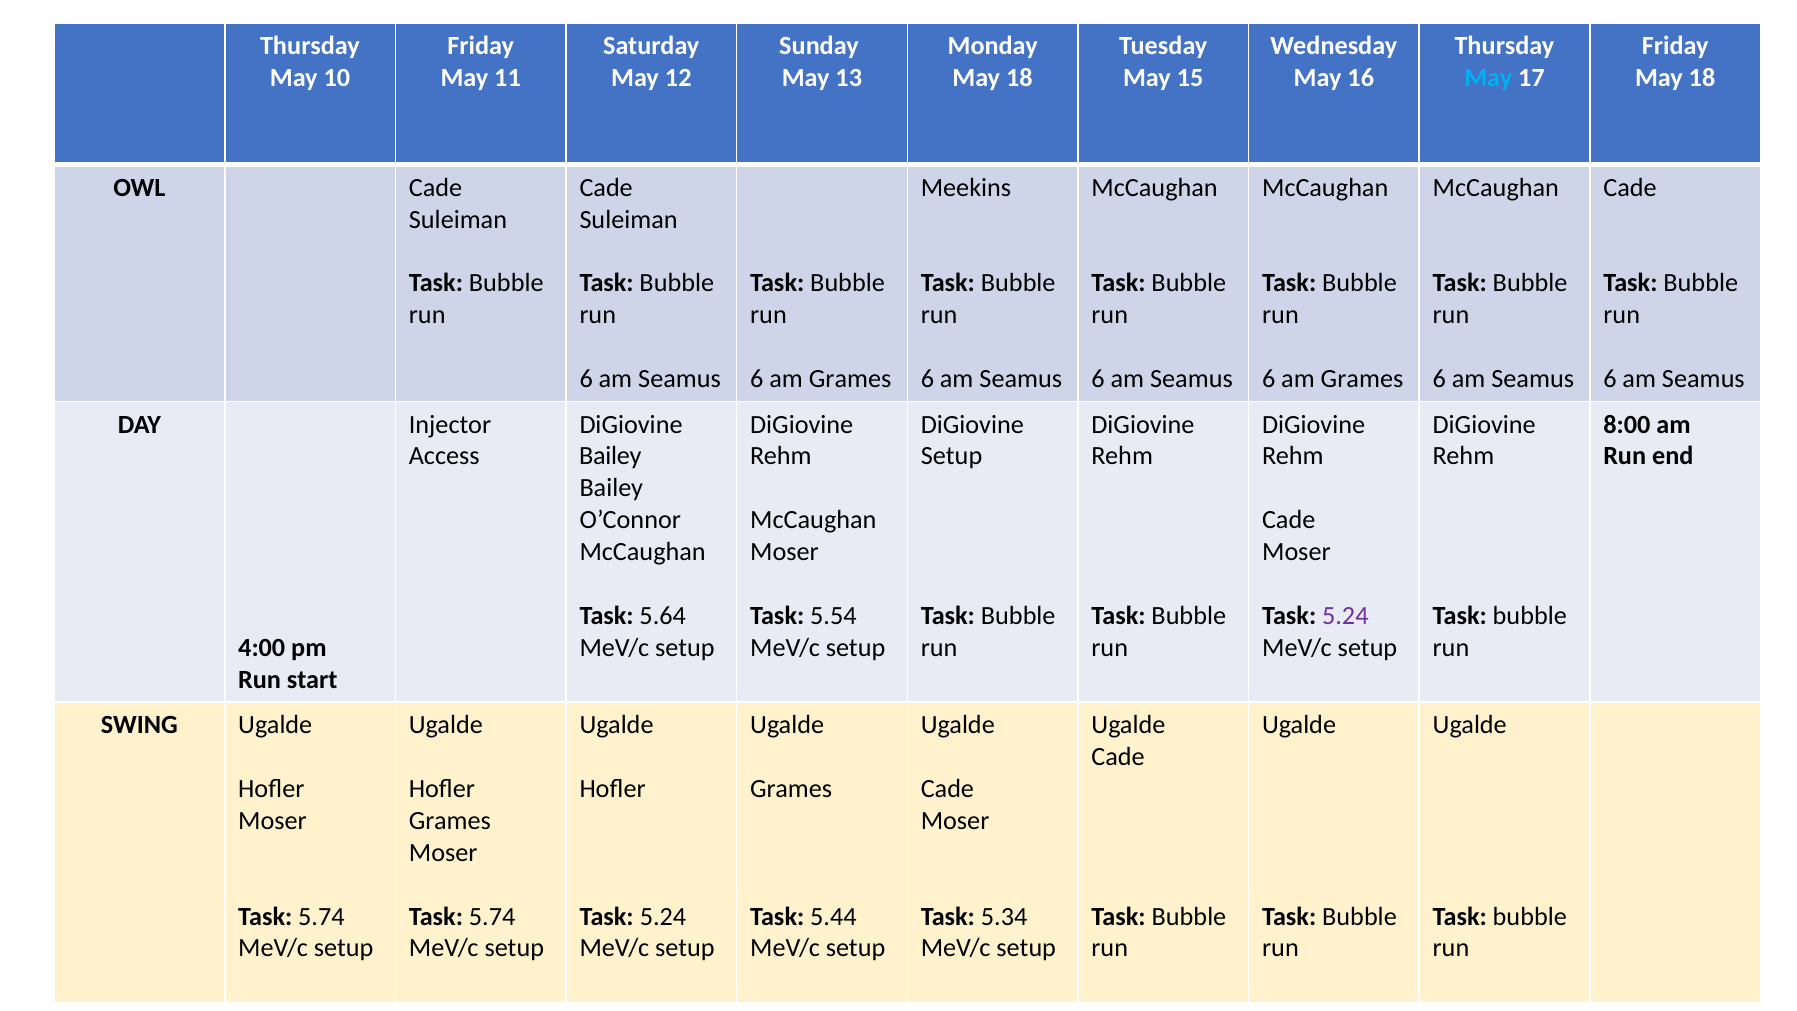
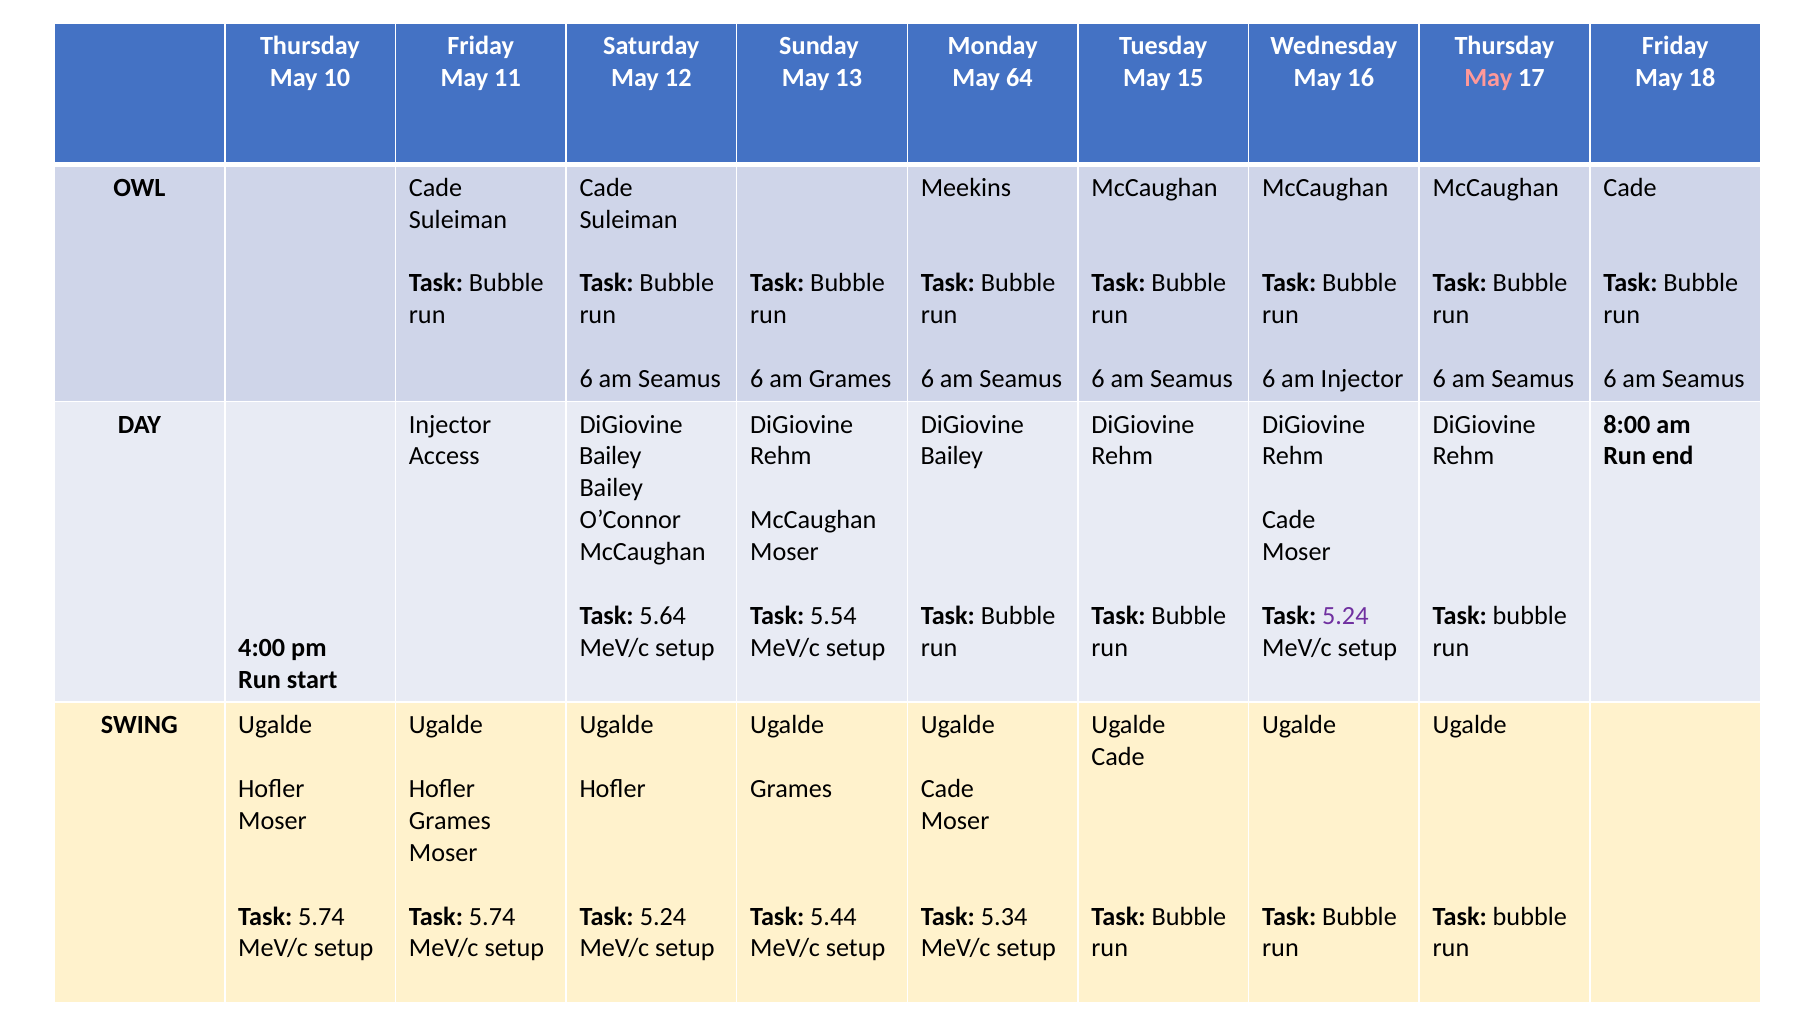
18 at (1019, 78): 18 -> 64
May at (1488, 78) colour: light blue -> pink
Grames at (1362, 379): Grames -> Injector
Setup at (952, 456): Setup -> Bailey
